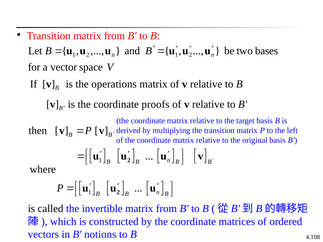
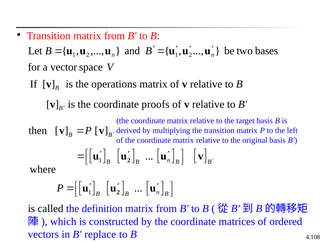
invertible: invertible -> definition
notions: notions -> replace
